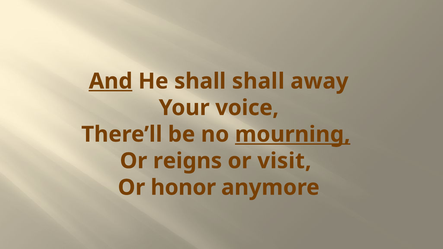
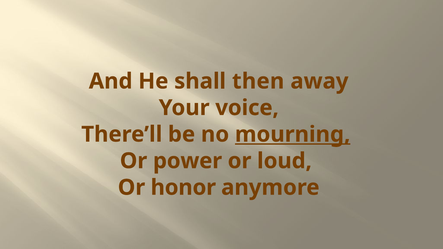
And underline: present -> none
shall shall: shall -> then
reigns: reigns -> power
visit: visit -> loud
